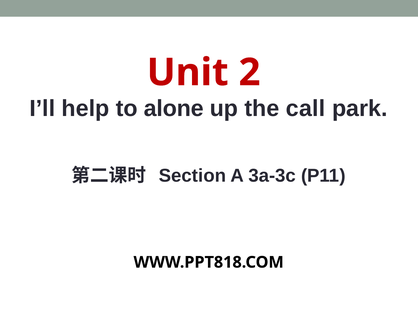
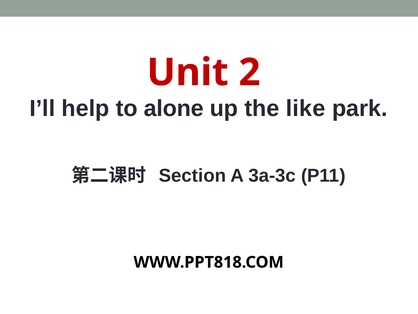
call: call -> like
